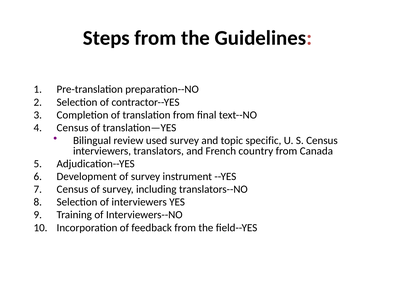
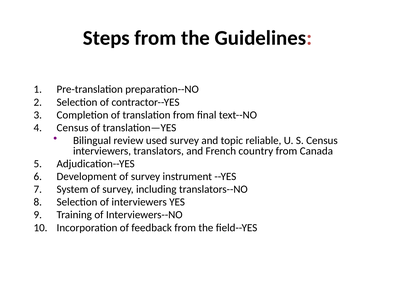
specific: specific -> reliable
Census at (72, 189): Census -> System
